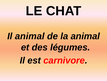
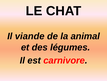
Il animal: animal -> viande
